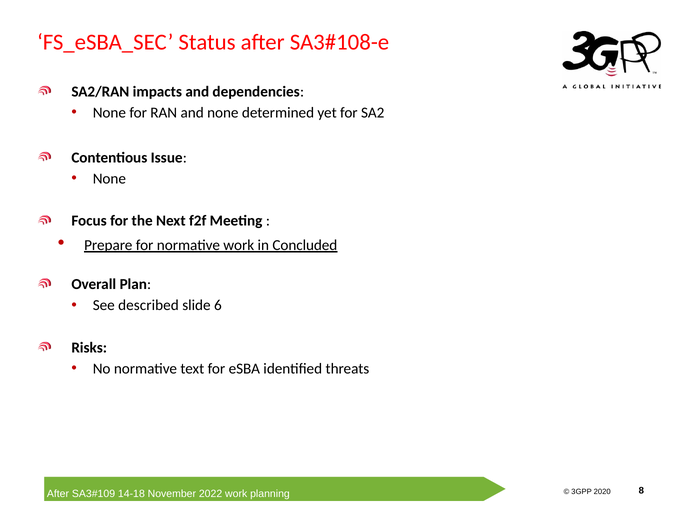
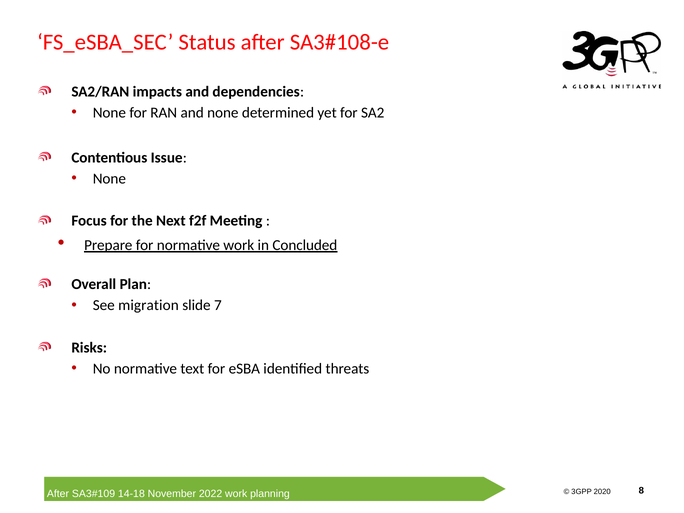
described: described -> migration
6: 6 -> 7
